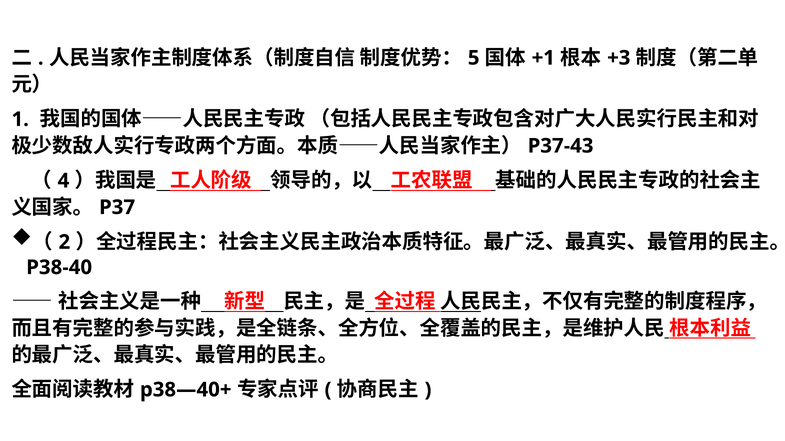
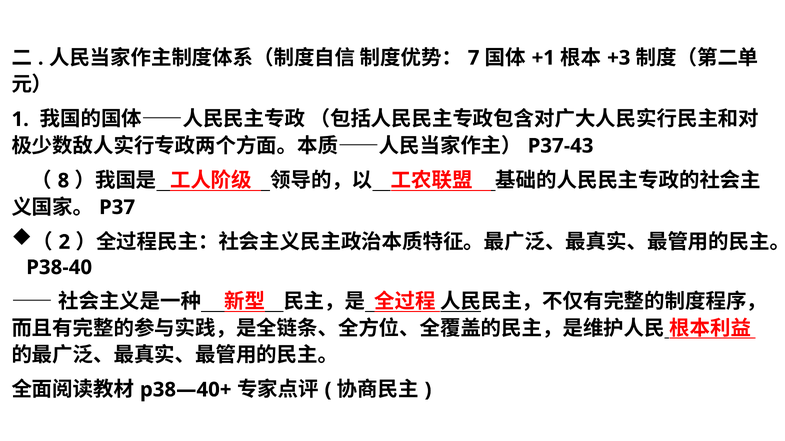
5: 5 -> 7
4: 4 -> 8
